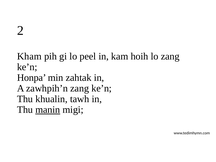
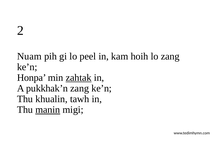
Kham: Kham -> Nuam
zahtak underline: none -> present
zawhpih’n: zawhpih’n -> pukkhak’n
